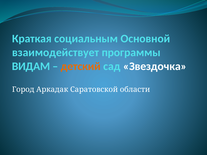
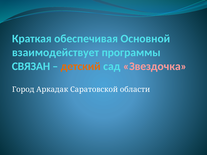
социальным: социальным -> обеспечивая
ВИДАМ: ВИДАМ -> СВЯЗАН
Звездочка colour: white -> pink
